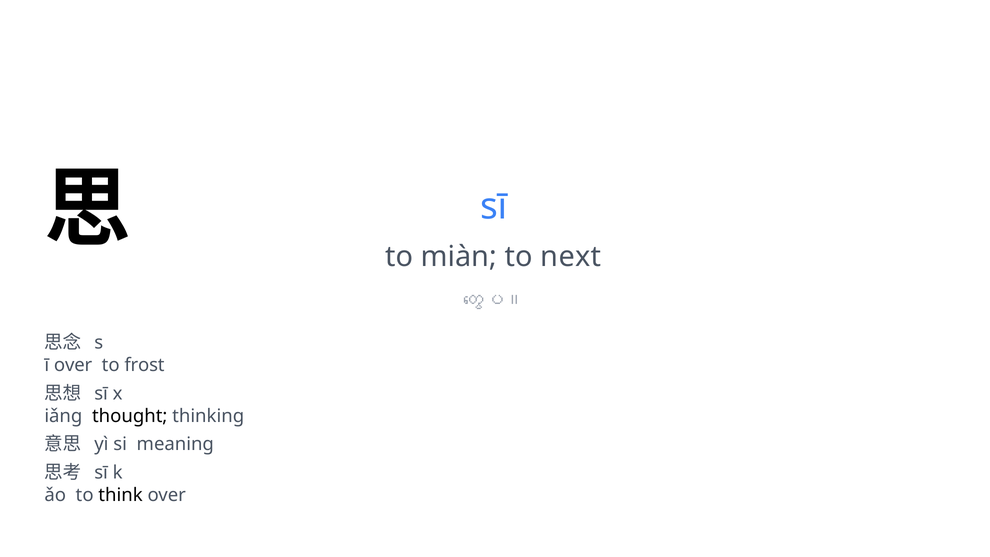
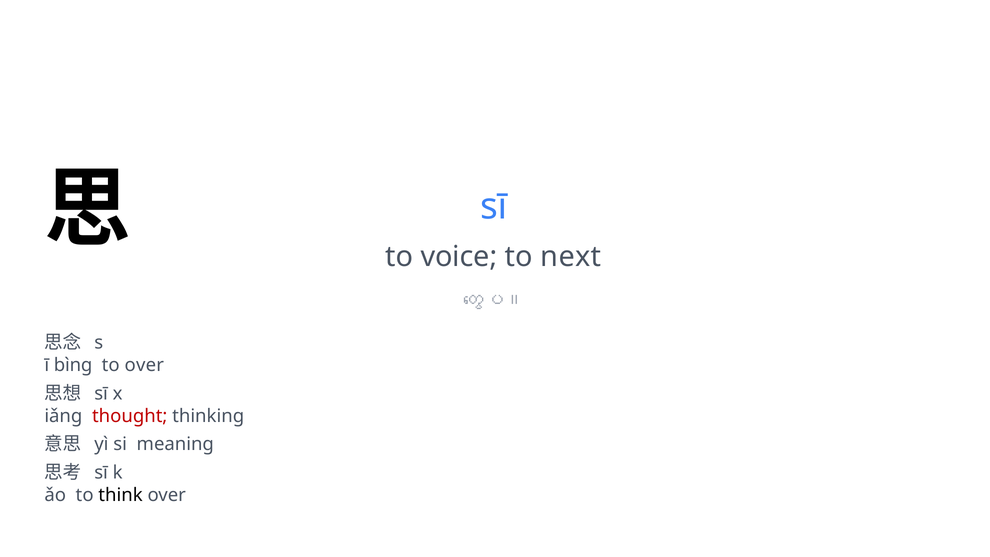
miàn: miàn -> voice
ī over: over -> bìng
to frost: frost -> over
thought colour: black -> red
